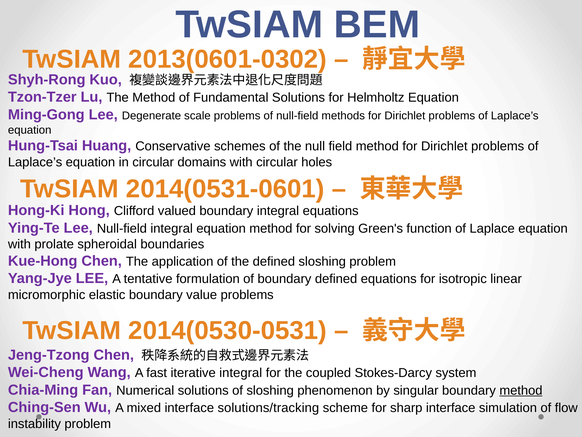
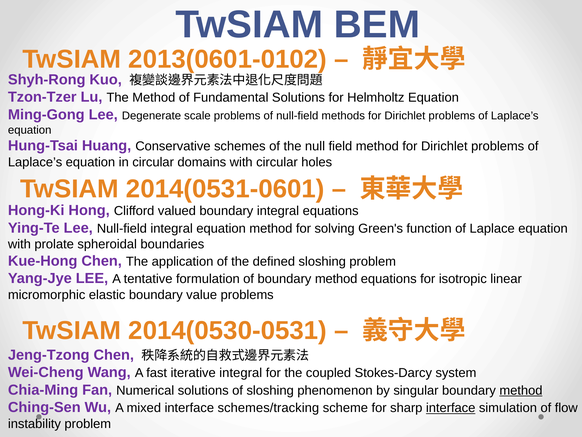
2013(0601-0302: 2013(0601-0302 -> 2013(0601-0102
of boundary defined: defined -> method
solutions/tracking: solutions/tracking -> schemes/tracking
interface at (451, 408) underline: none -> present
